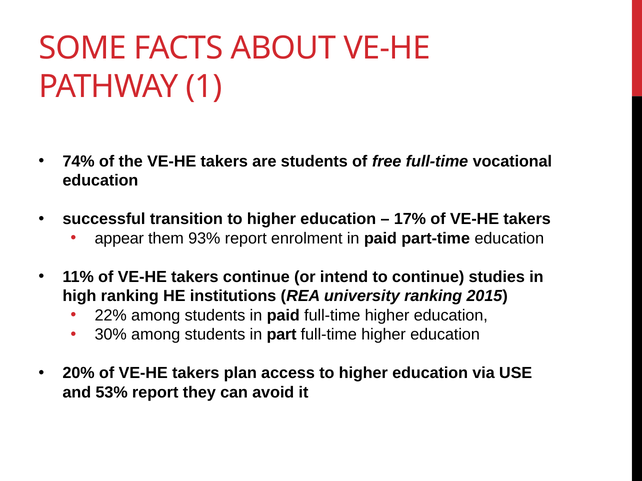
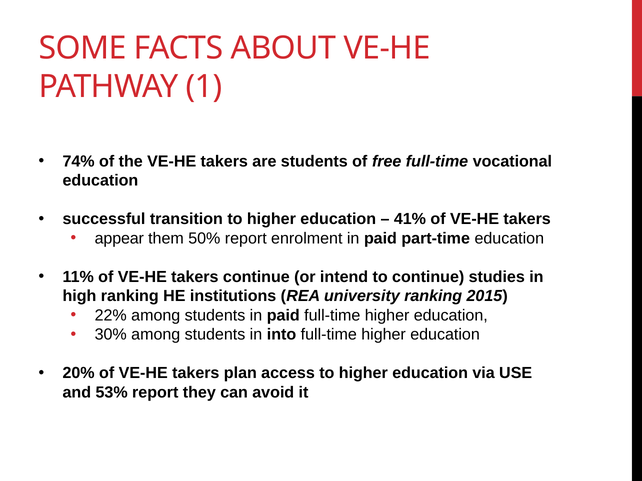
17%: 17% -> 41%
93%: 93% -> 50%
part: part -> into
